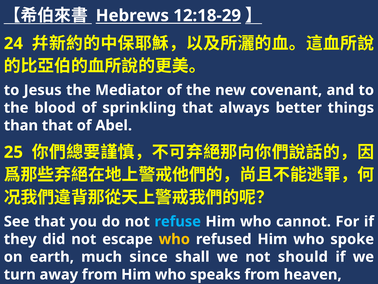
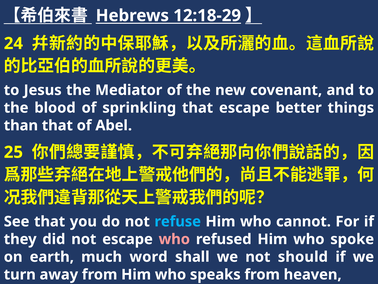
that always: always -> escape
who at (174, 239) colour: yellow -> pink
since: since -> word
